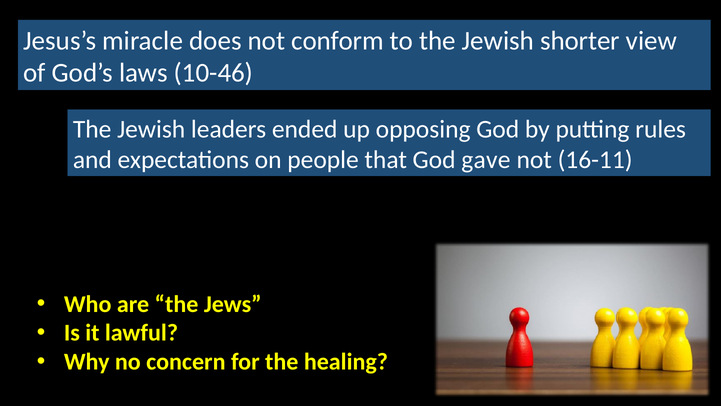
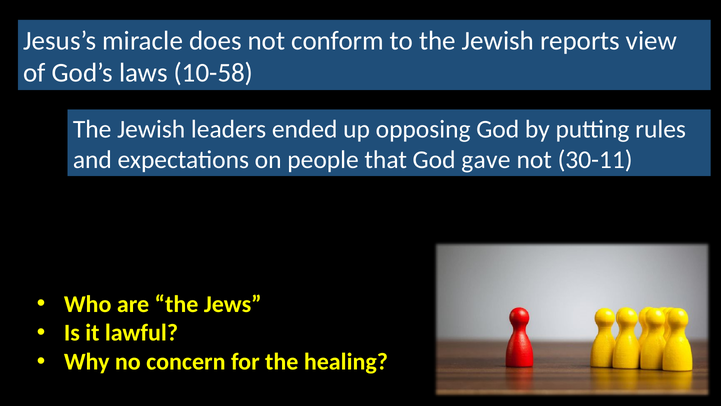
shorter: shorter -> reports
10-46: 10-46 -> 10-58
16-11: 16-11 -> 30-11
